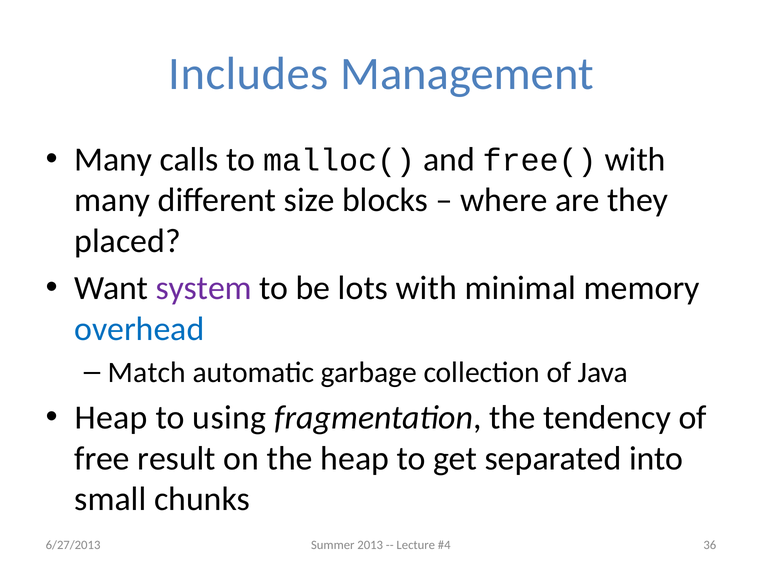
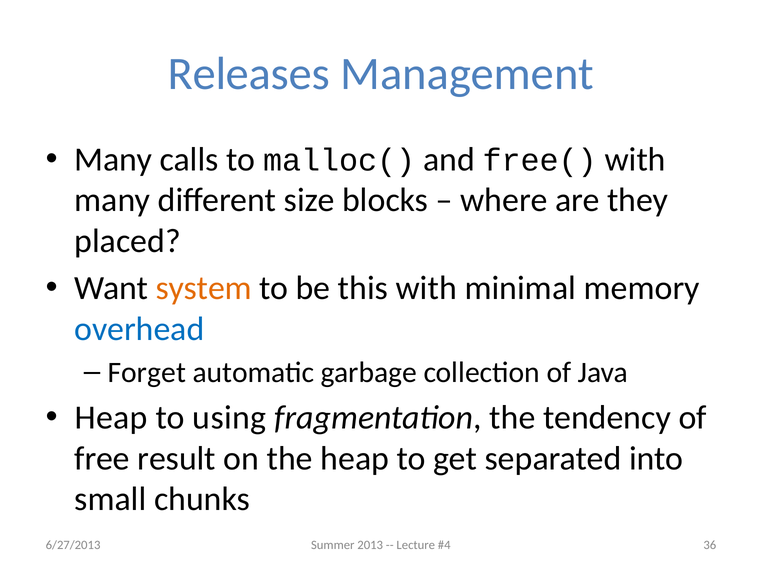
Includes: Includes -> Releases
system colour: purple -> orange
lots: lots -> this
Match: Match -> Forget
